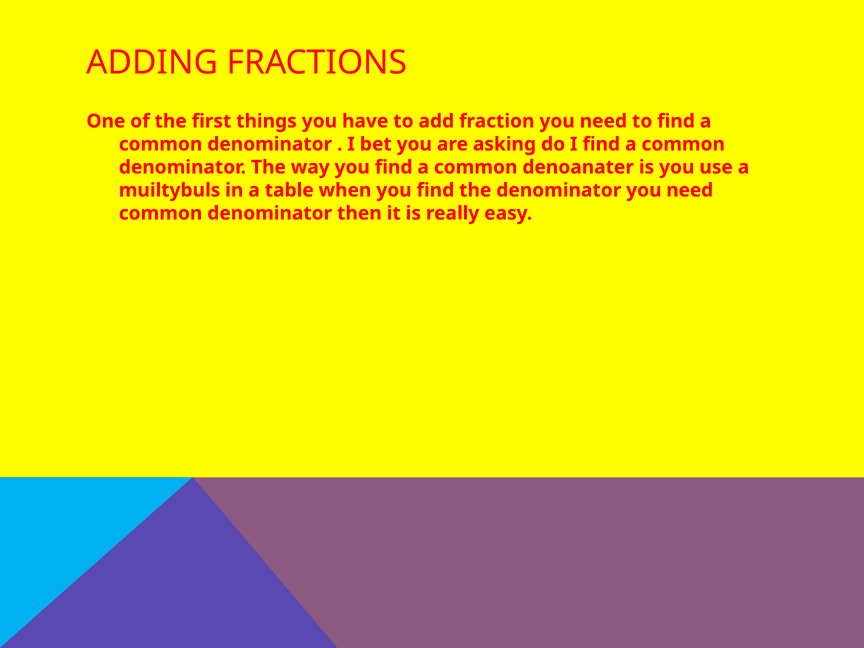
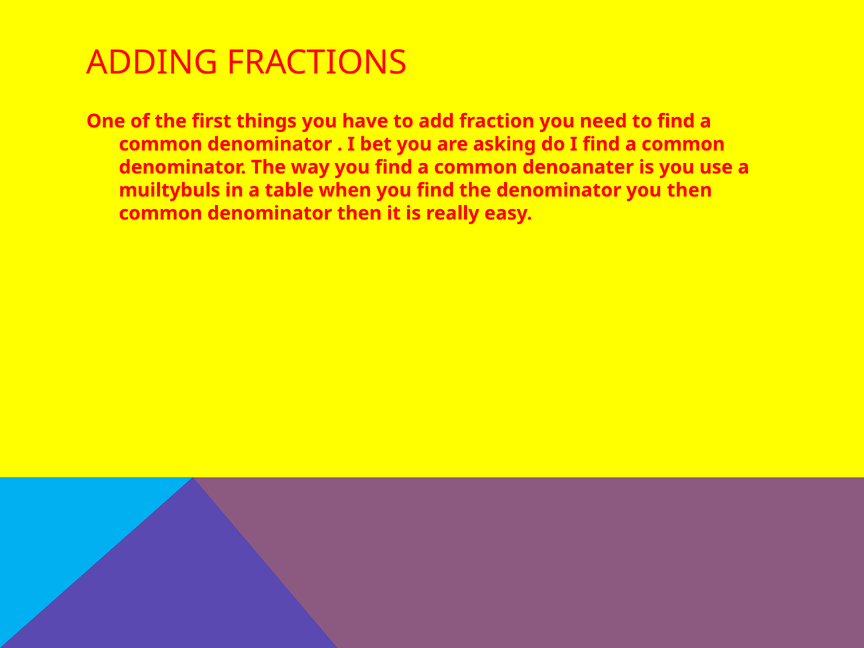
denominator you need: need -> then
